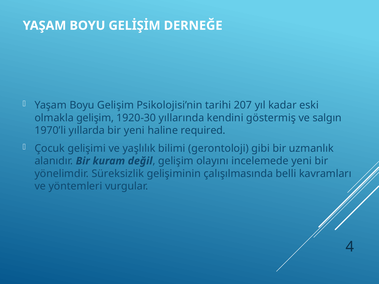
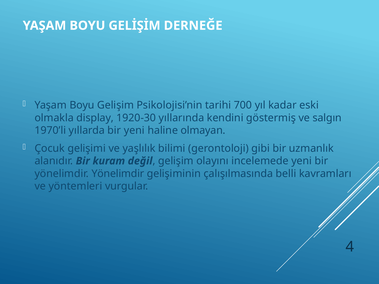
207: 207 -> 700
olmakla gelişim: gelişim -> display
required: required -> olmayan
yönelimdir Süreksizlik: Süreksizlik -> Yönelimdir
